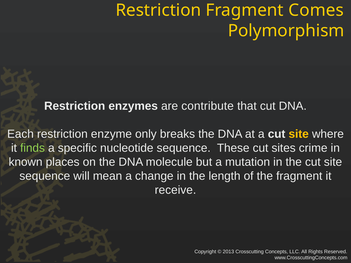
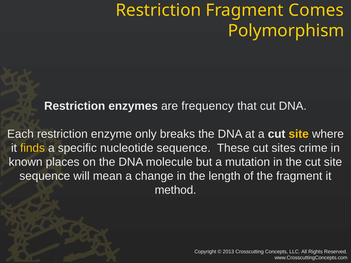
contribute: contribute -> frequency
finds colour: light green -> yellow
receive: receive -> method
